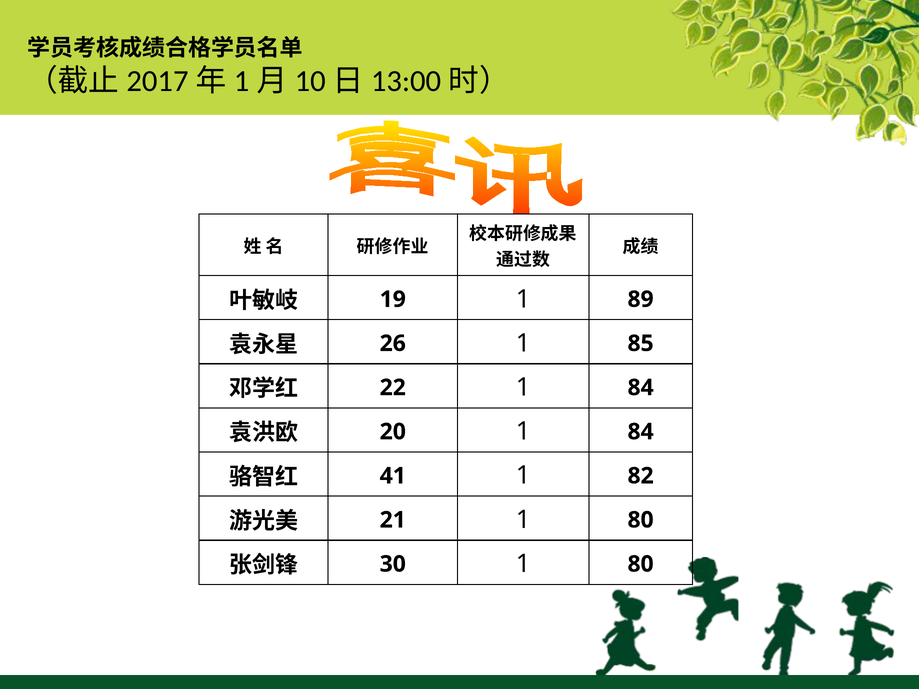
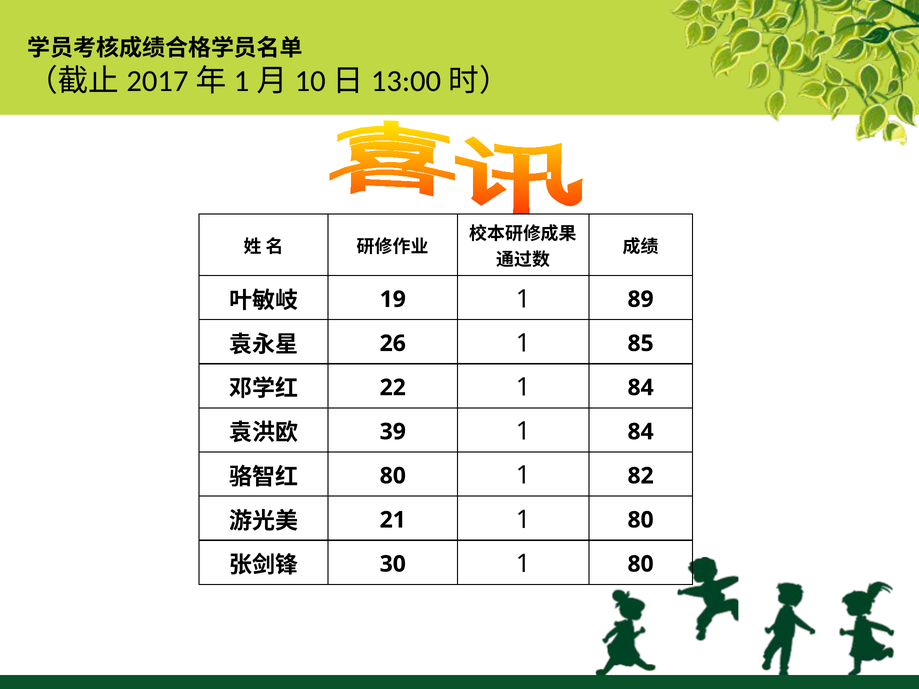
20: 20 -> 39
41 at (393, 476): 41 -> 80
